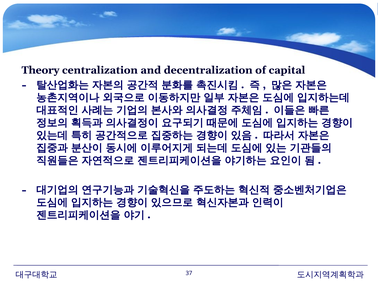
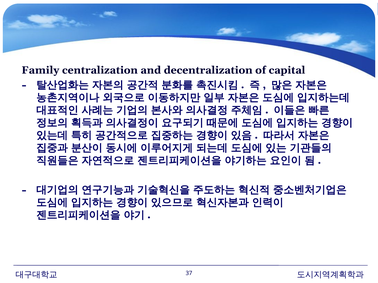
Theory: Theory -> Family
